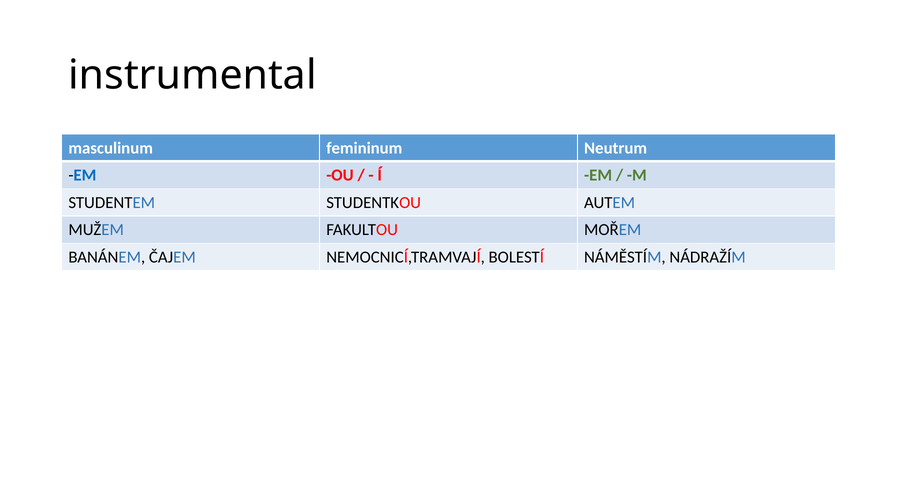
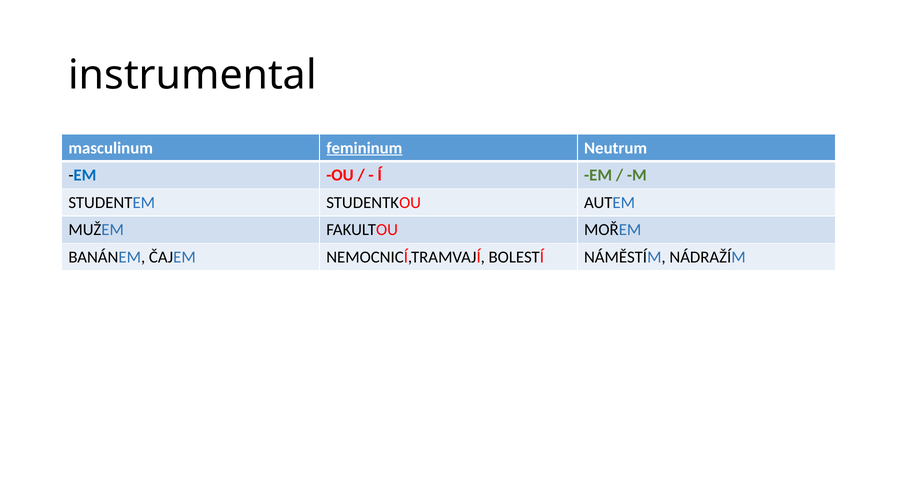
femininum underline: none -> present
